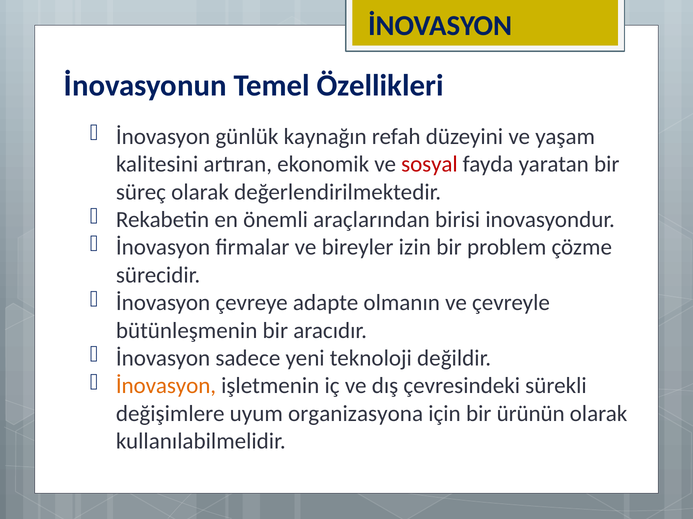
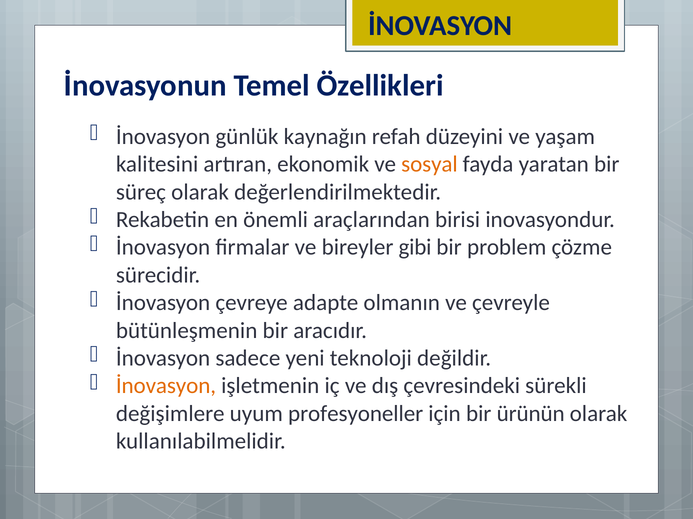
sosyal colour: red -> orange
izin: izin -> gibi
organizasyona: organizasyona -> profesyoneller
